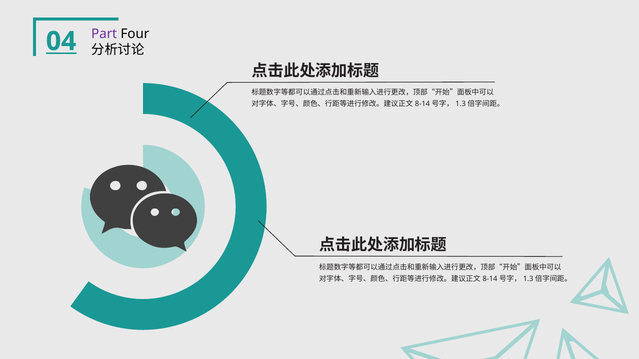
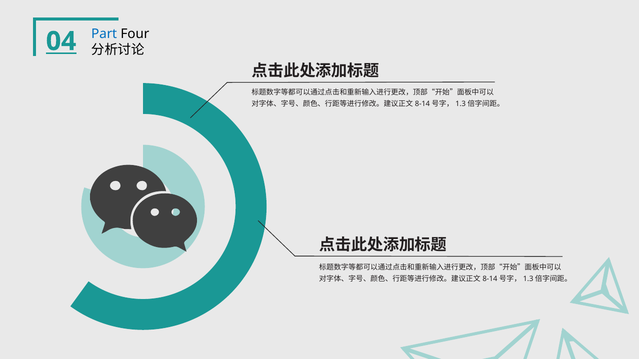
Part colour: purple -> blue
